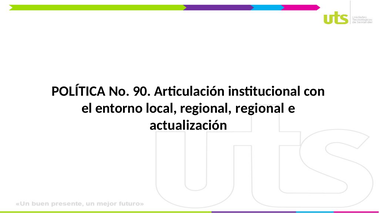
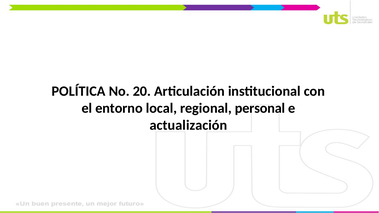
90: 90 -> 20
regional regional: regional -> personal
